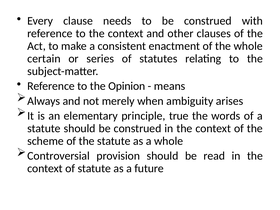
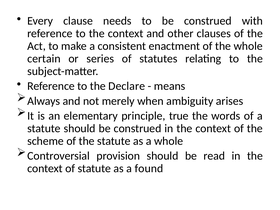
Opinion: Opinion -> Declare
future: future -> found
